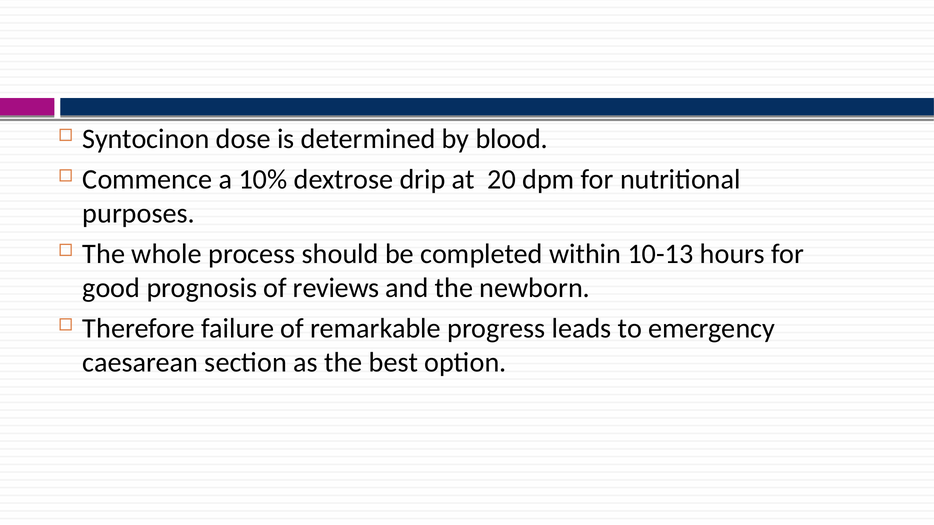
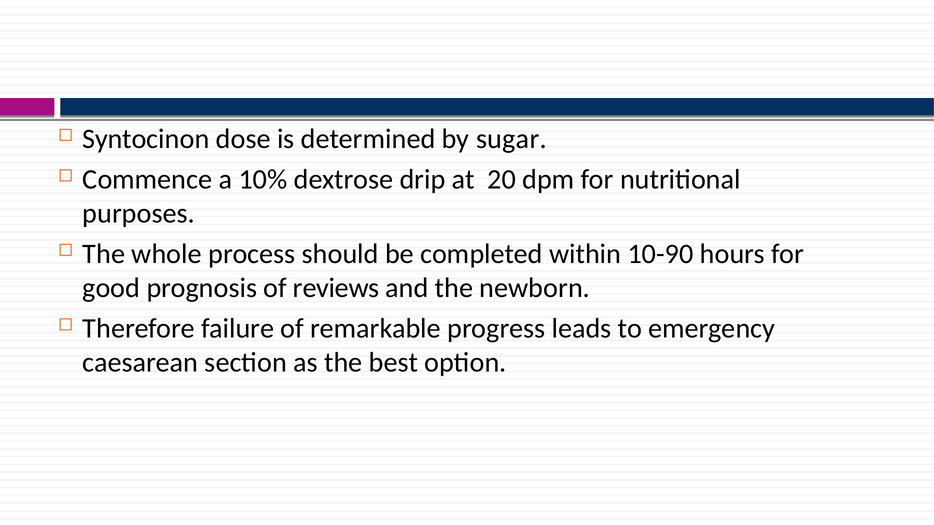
blood: blood -> sugar
10-13: 10-13 -> 10-90
